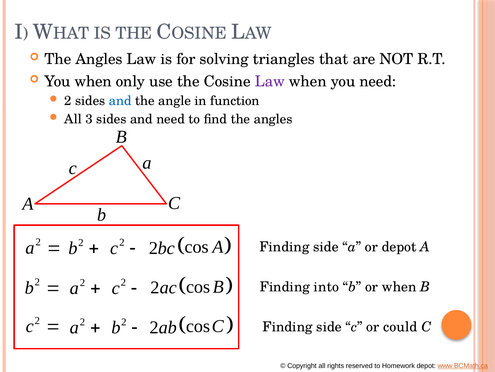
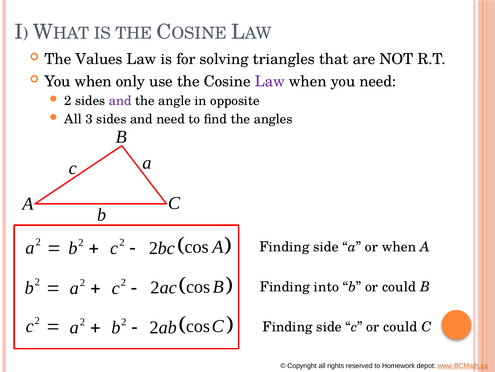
Angles at (99, 59): Angles -> Values
and at (120, 101) colour: blue -> purple
function: function -> opposite
or depot: depot -> when
b or when: when -> could
